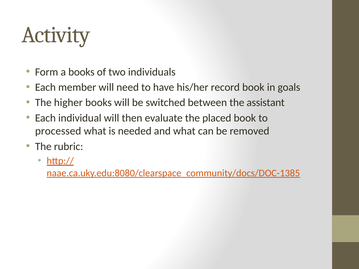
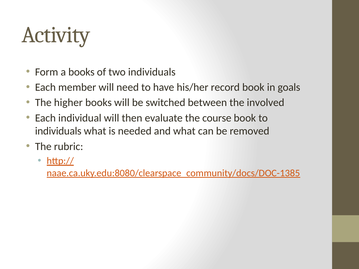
assistant: assistant -> involved
placed: placed -> course
processed at (58, 131): processed -> individuals
